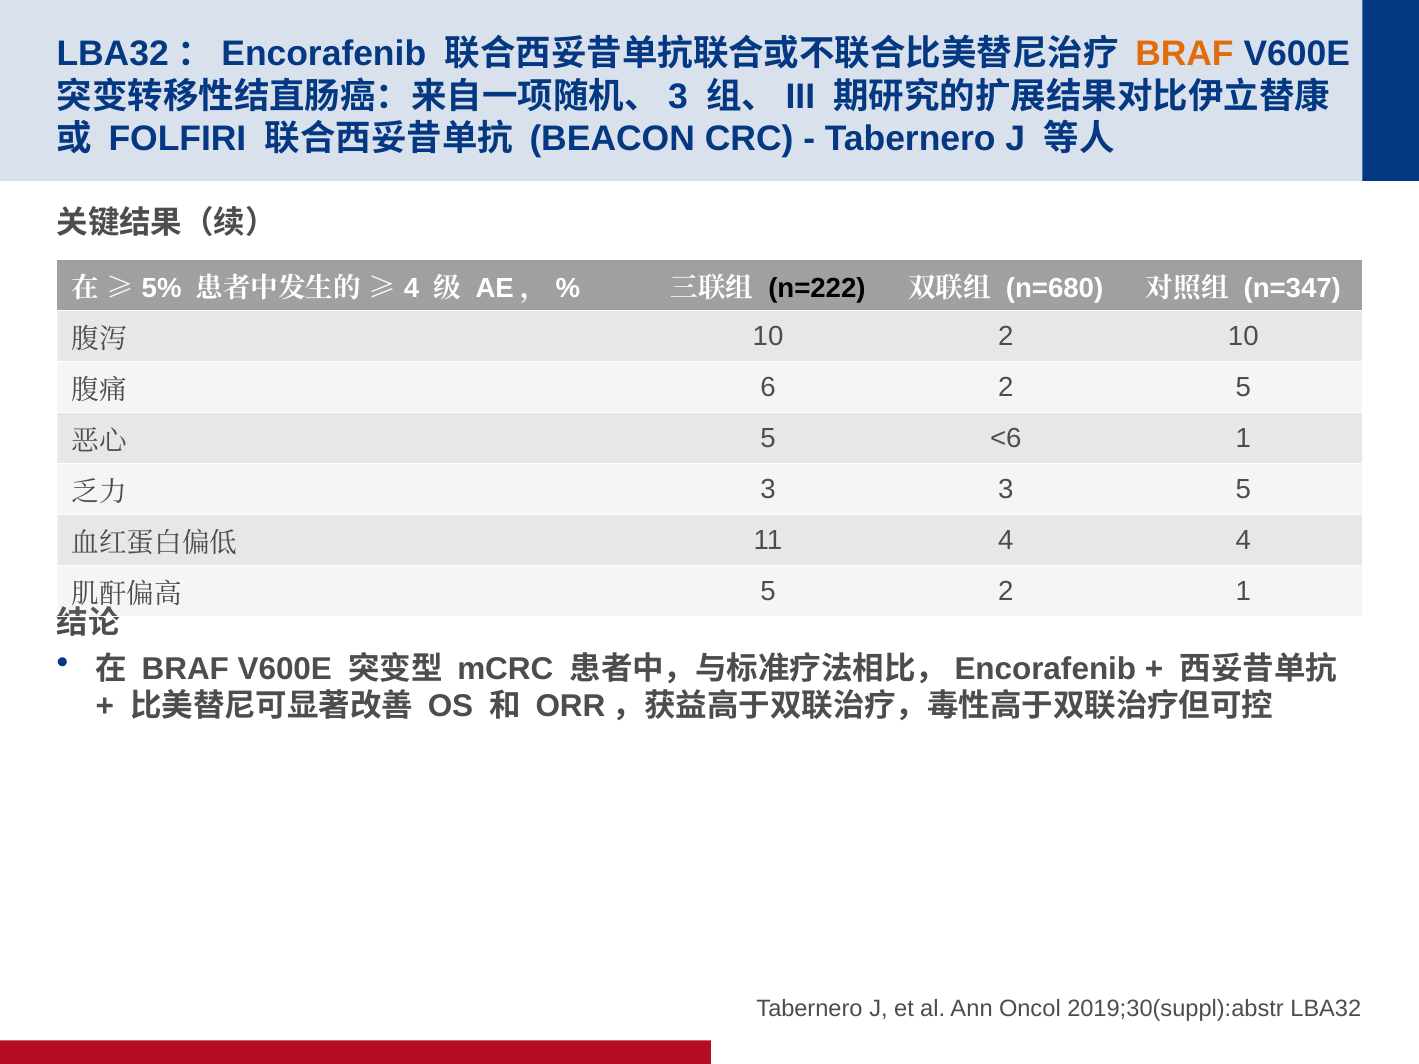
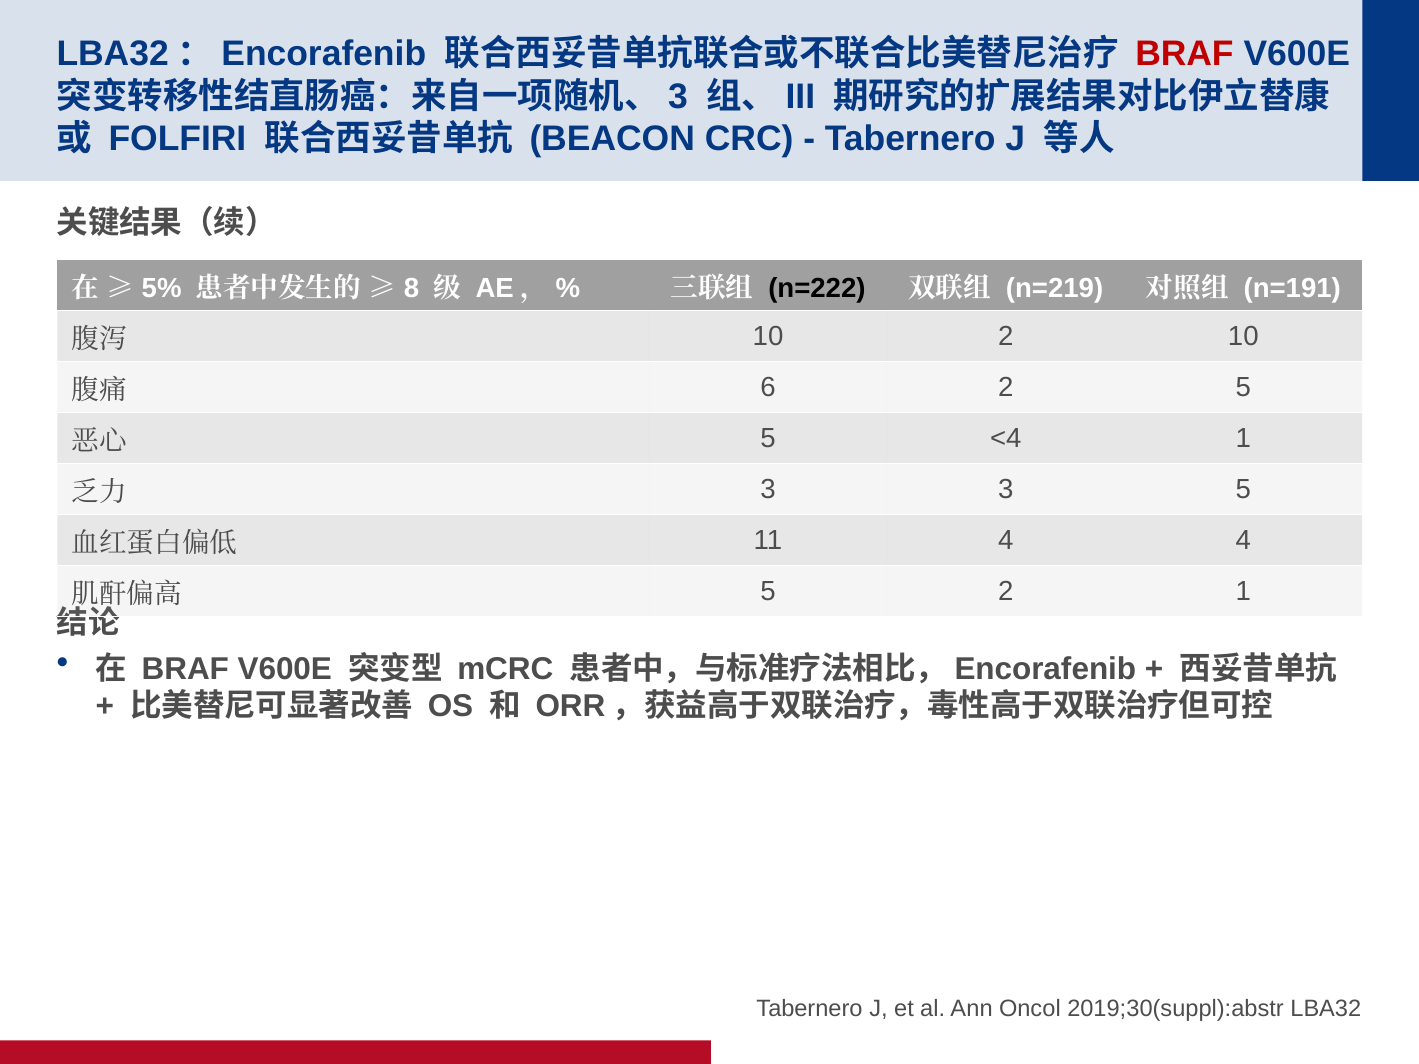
BRAF at (1184, 54) colour: orange -> red
4 at (412, 288): 4 -> 8
n=680: n=680 -> n=219
n=347: n=347 -> n=191
<6: <6 -> <4
